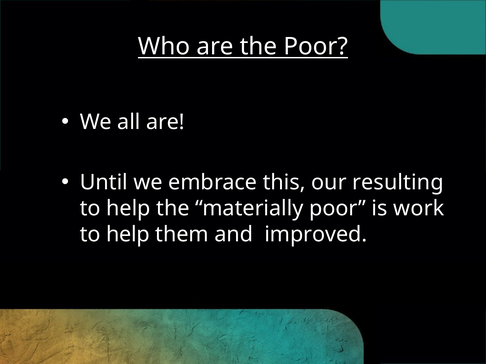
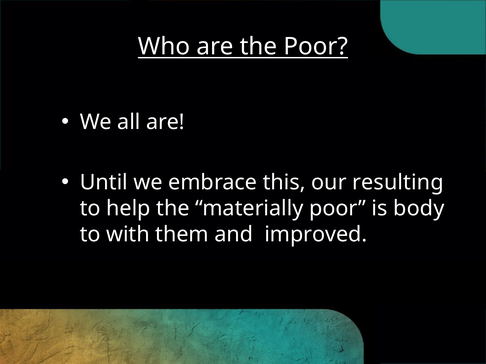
work: work -> body
help at (128, 235): help -> with
